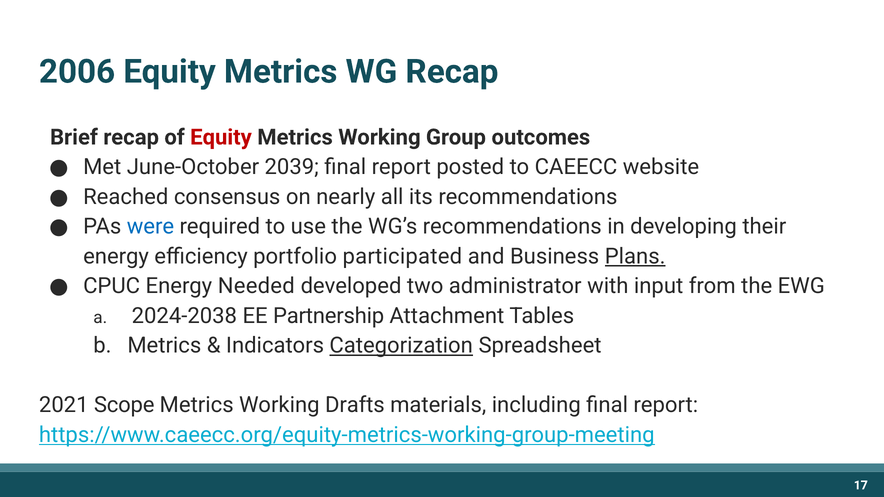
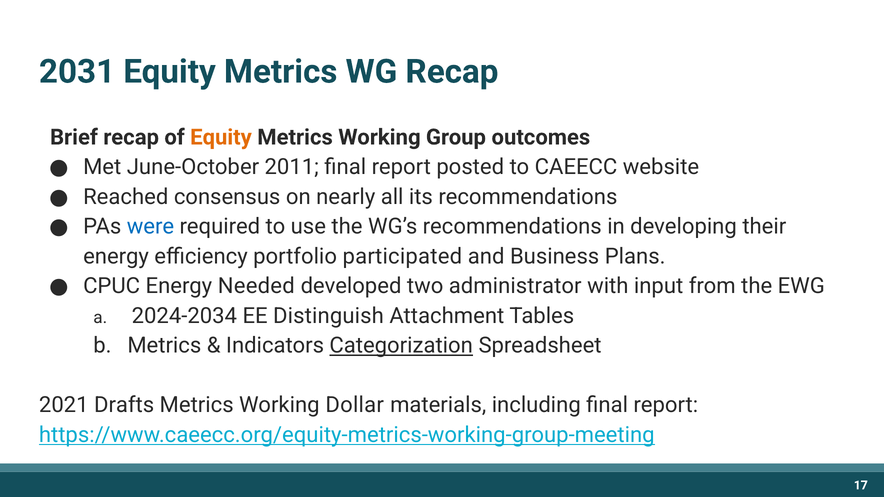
2006: 2006 -> 2031
Equity at (221, 137) colour: red -> orange
2039: 2039 -> 2011
Plans underline: present -> none
2024-2038: 2024-2038 -> 2024-2034
Partnership: Partnership -> Distinguish
Scope: Scope -> Drafts
Drafts: Drafts -> Dollar
